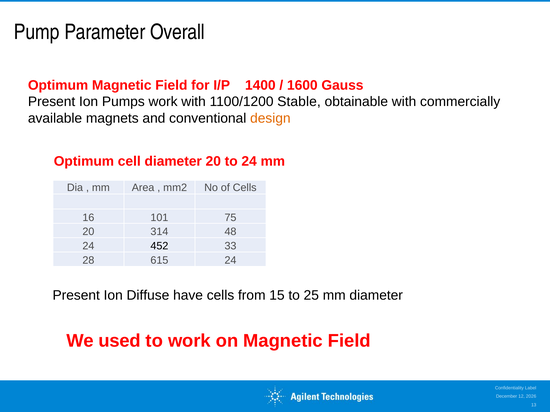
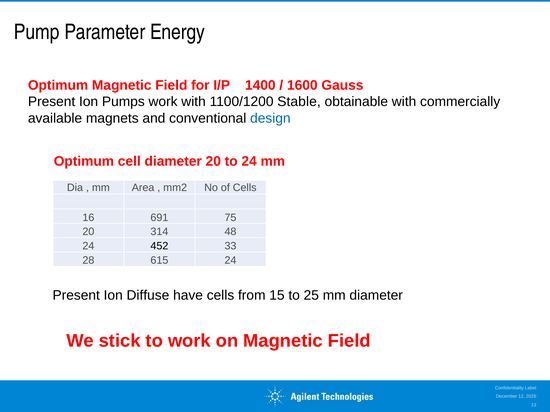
Overall: Overall -> Energy
design colour: orange -> blue
101: 101 -> 691
used: used -> stick
